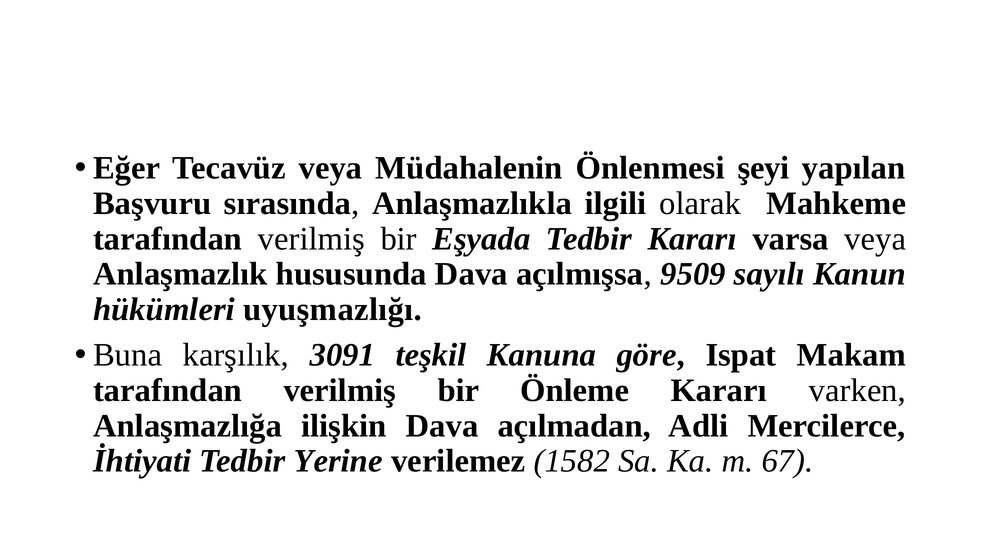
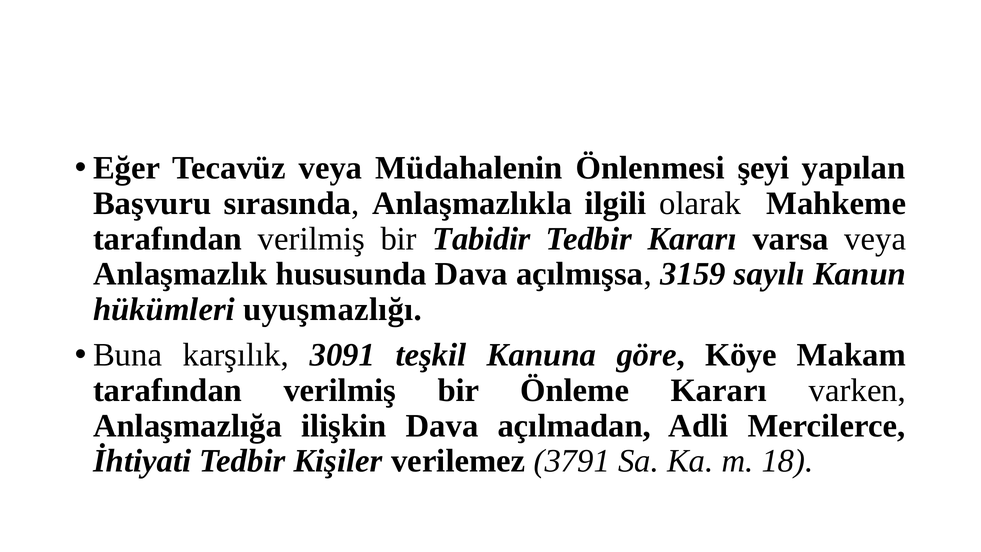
Eşyada: Eşyada -> Tabidir
9509: 9509 -> 3159
Ispat: Ispat -> Köye
Yerine: Yerine -> Kişiler
1582: 1582 -> 3791
67: 67 -> 18
